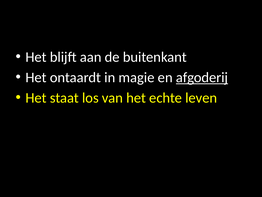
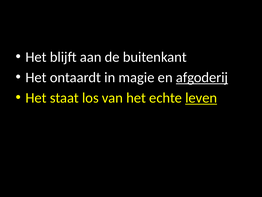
leven underline: none -> present
